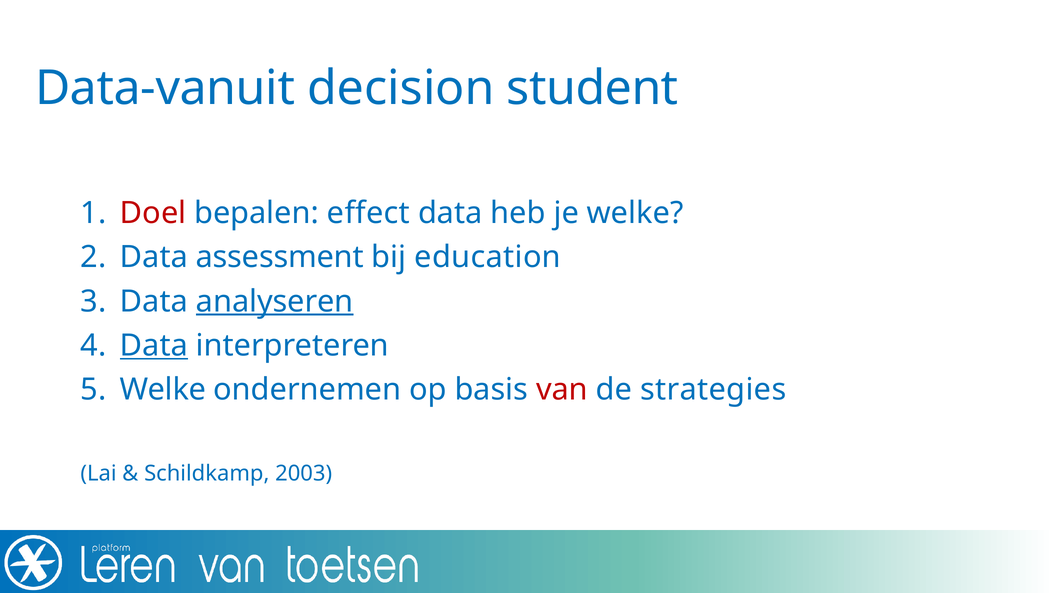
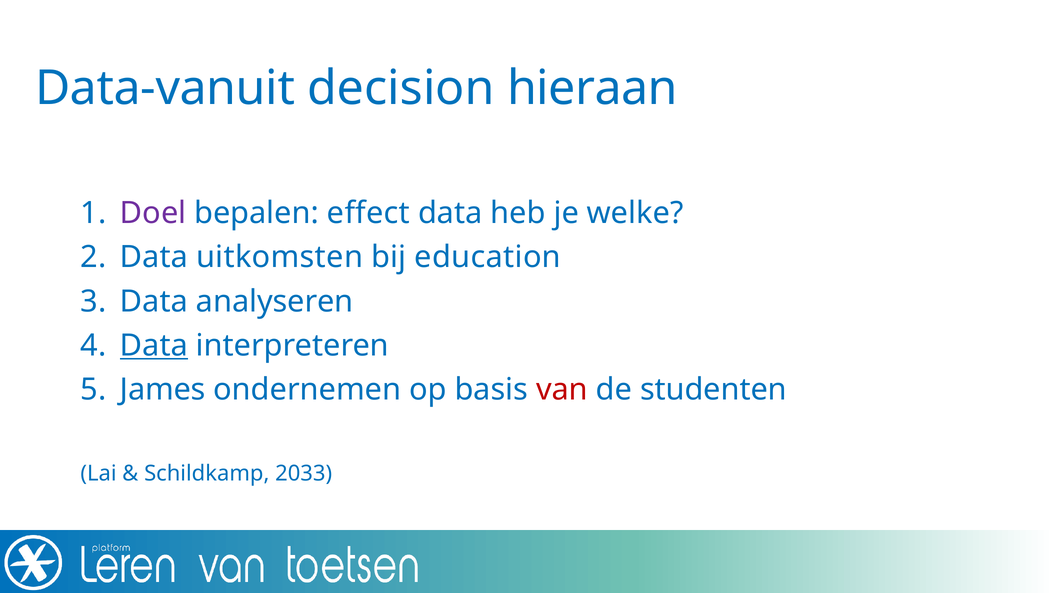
student: student -> hieraan
Doel colour: red -> purple
assessment: assessment -> uitkomsten
analyseren underline: present -> none
Welke at (163, 390): Welke -> James
strategies: strategies -> studenten
2003: 2003 -> 2033
